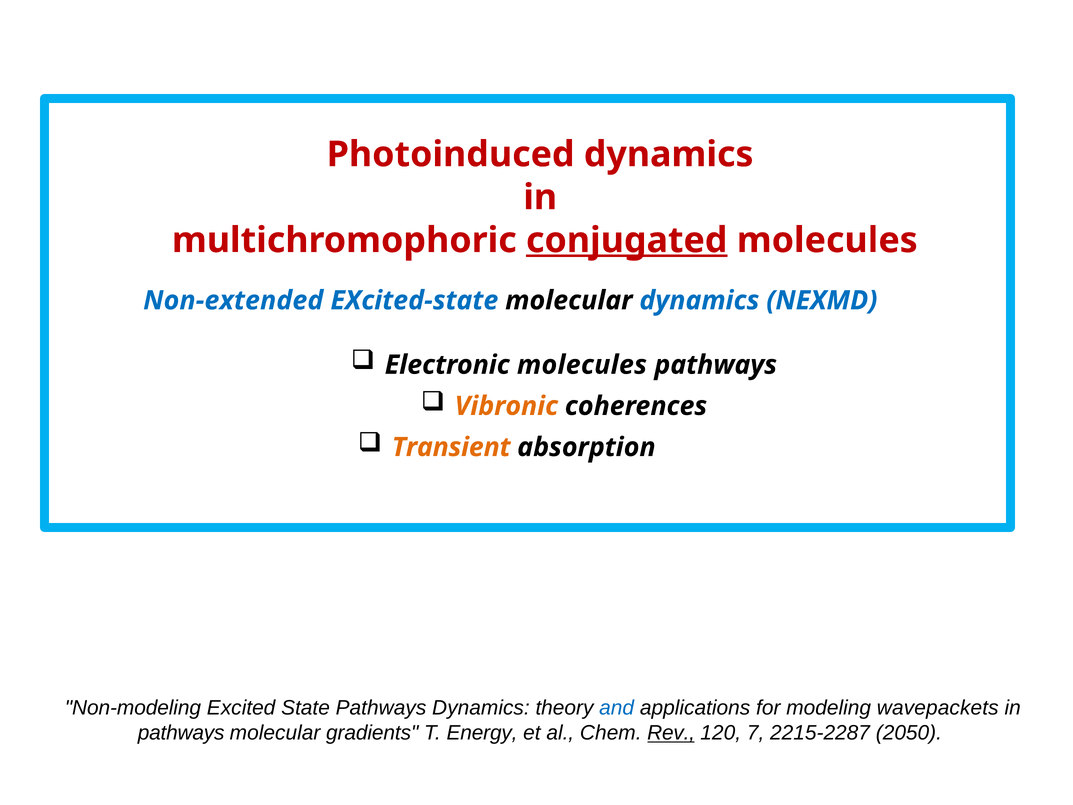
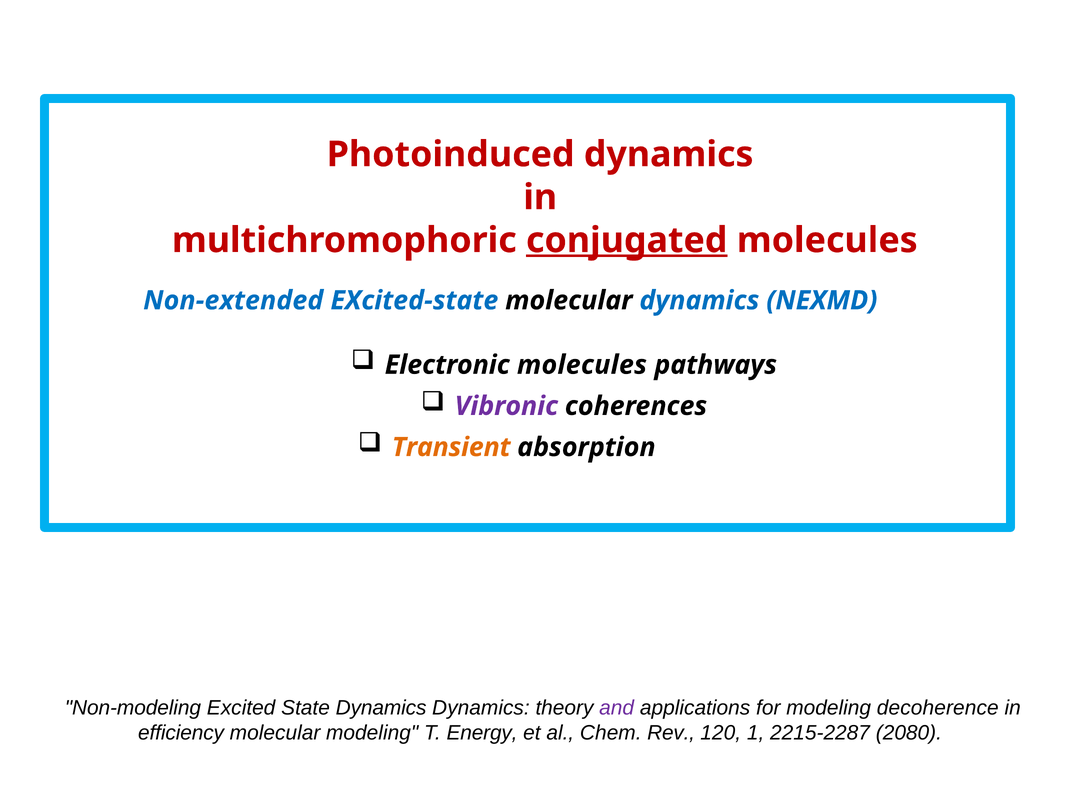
Vibronic colour: orange -> purple
State Pathways: Pathways -> Dynamics
and colour: blue -> purple
wavepackets: wavepackets -> decoherence
pathways at (181, 733): pathways -> efficiency
molecular gradients: gradients -> modeling
Rev underline: present -> none
7: 7 -> 1
2050: 2050 -> 2080
